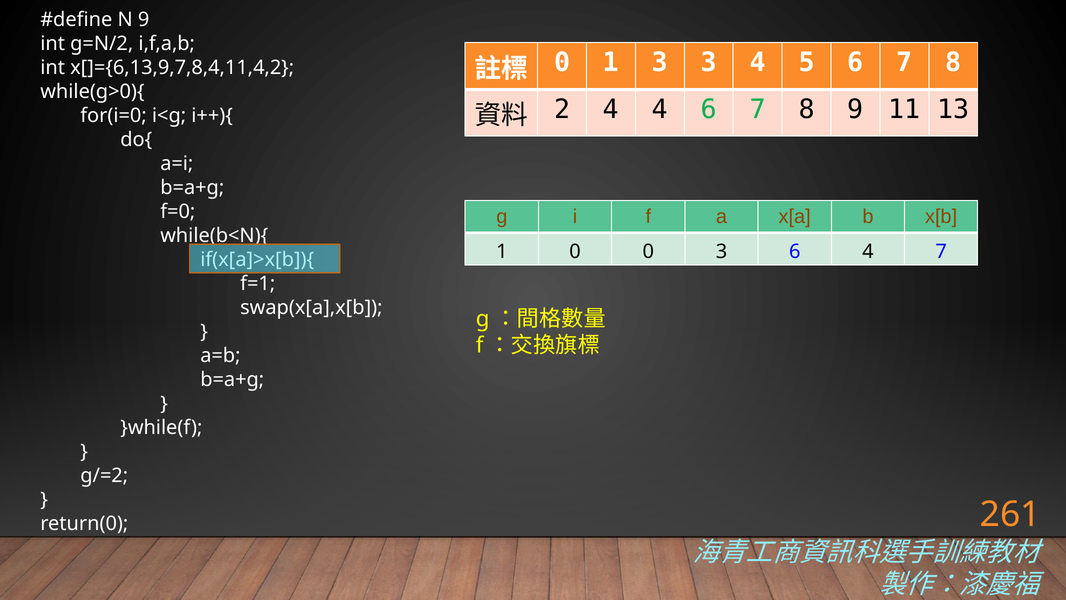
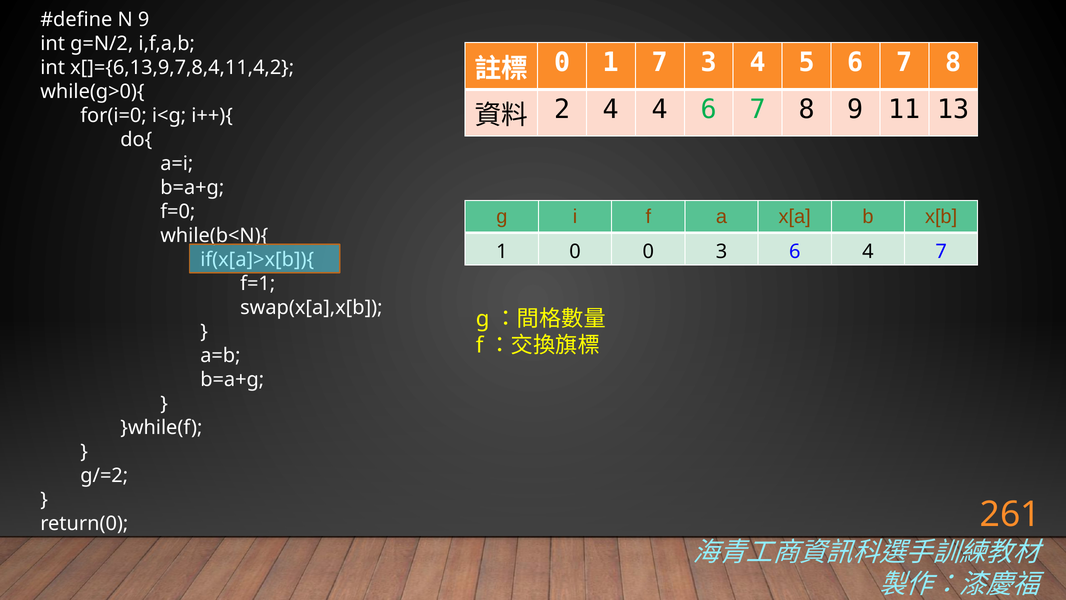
1 3: 3 -> 7
